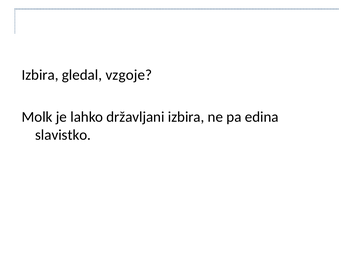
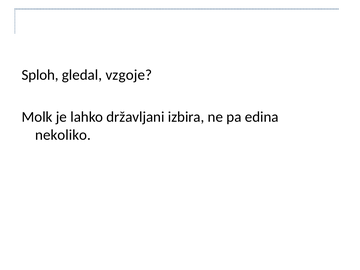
Izbira at (40, 75): Izbira -> Sploh
slavistko: slavistko -> nekoliko
